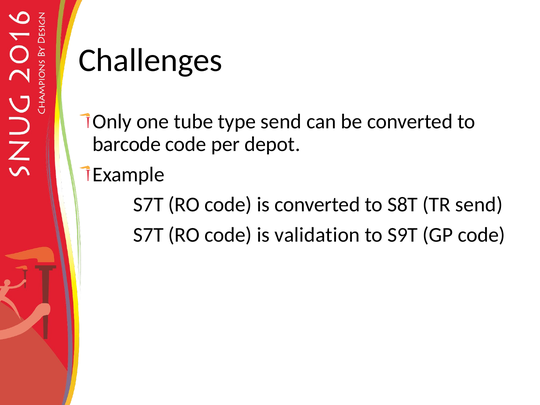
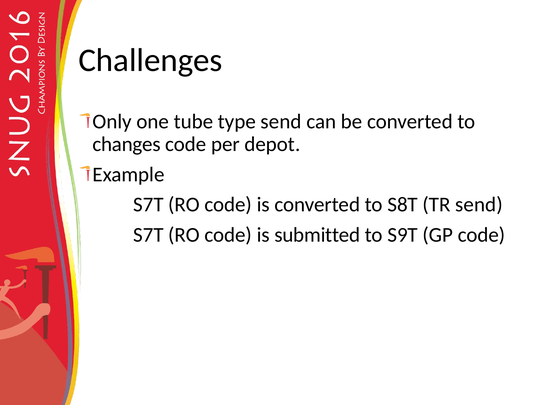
barcode: barcode -> changes
validation: validation -> submitted
